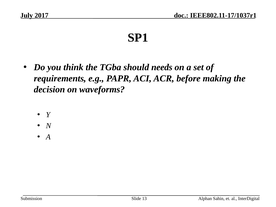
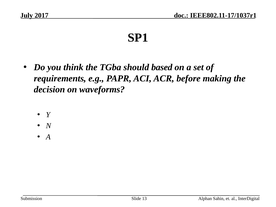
needs: needs -> based
